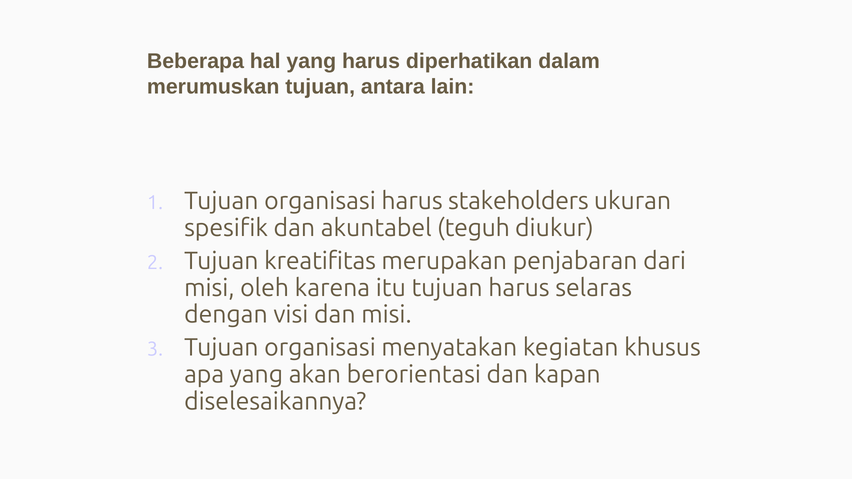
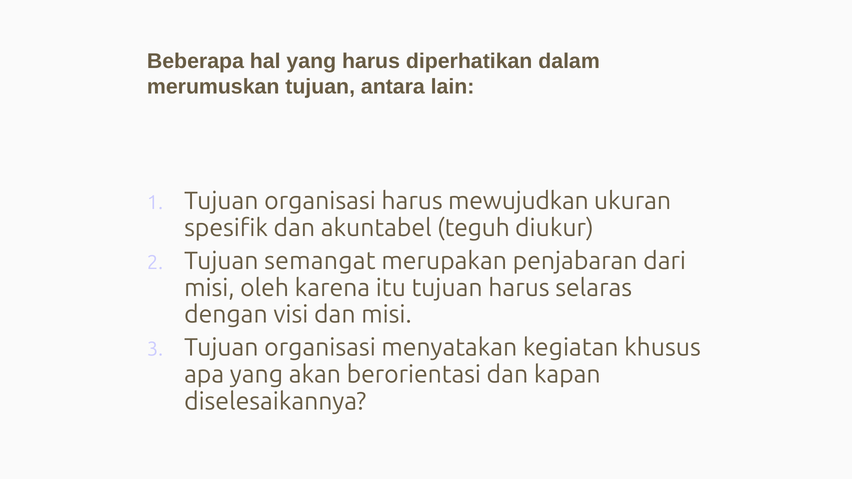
stakeholders: stakeholders -> mewujudkan
kreatifitas: kreatifitas -> semangat
